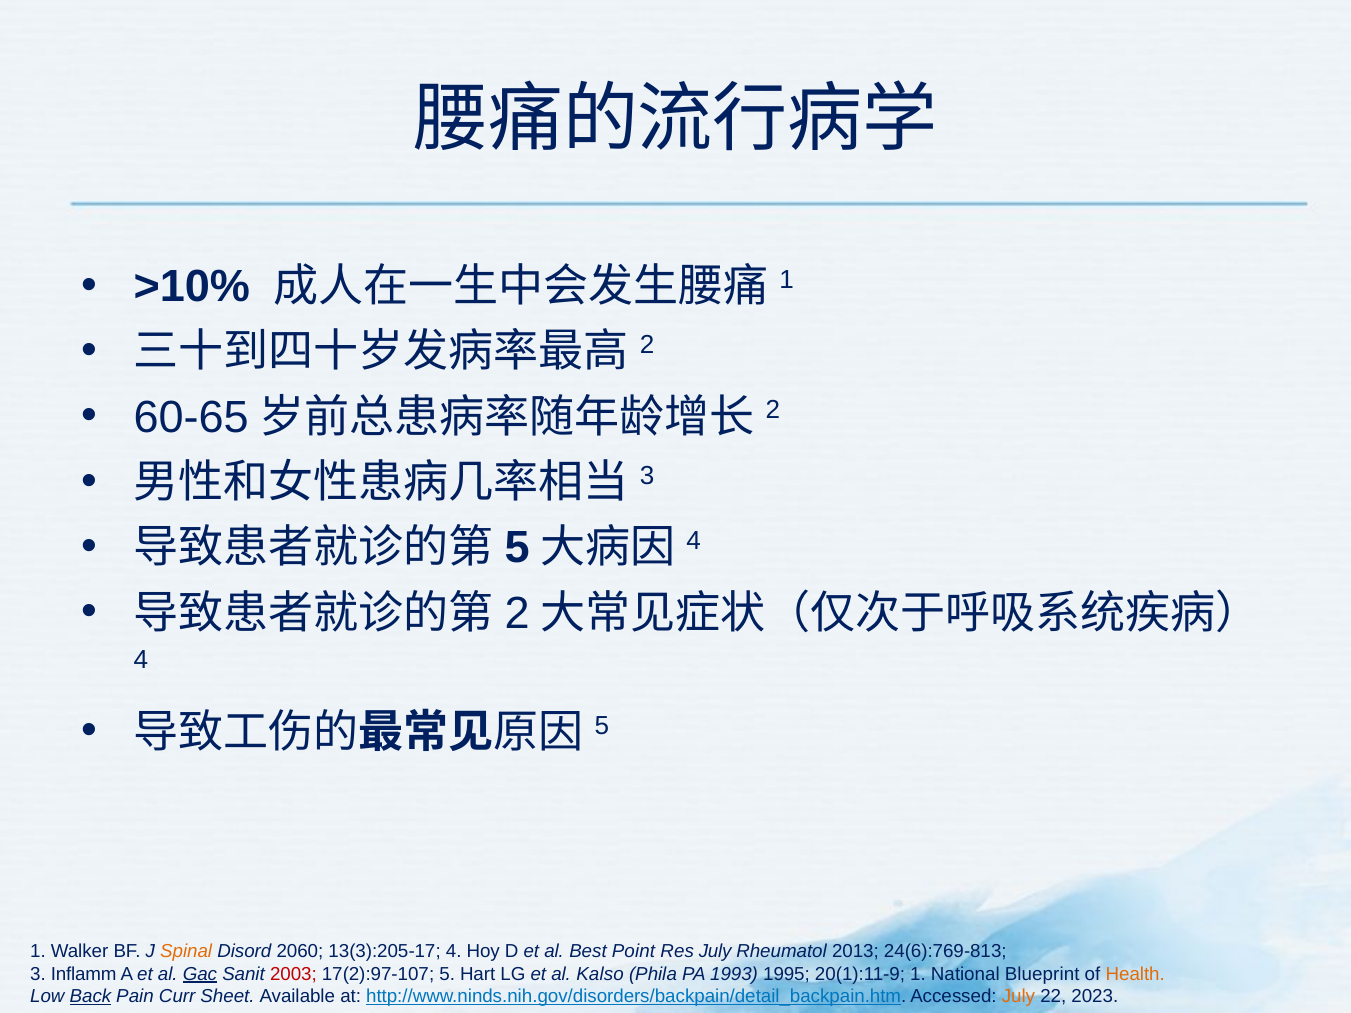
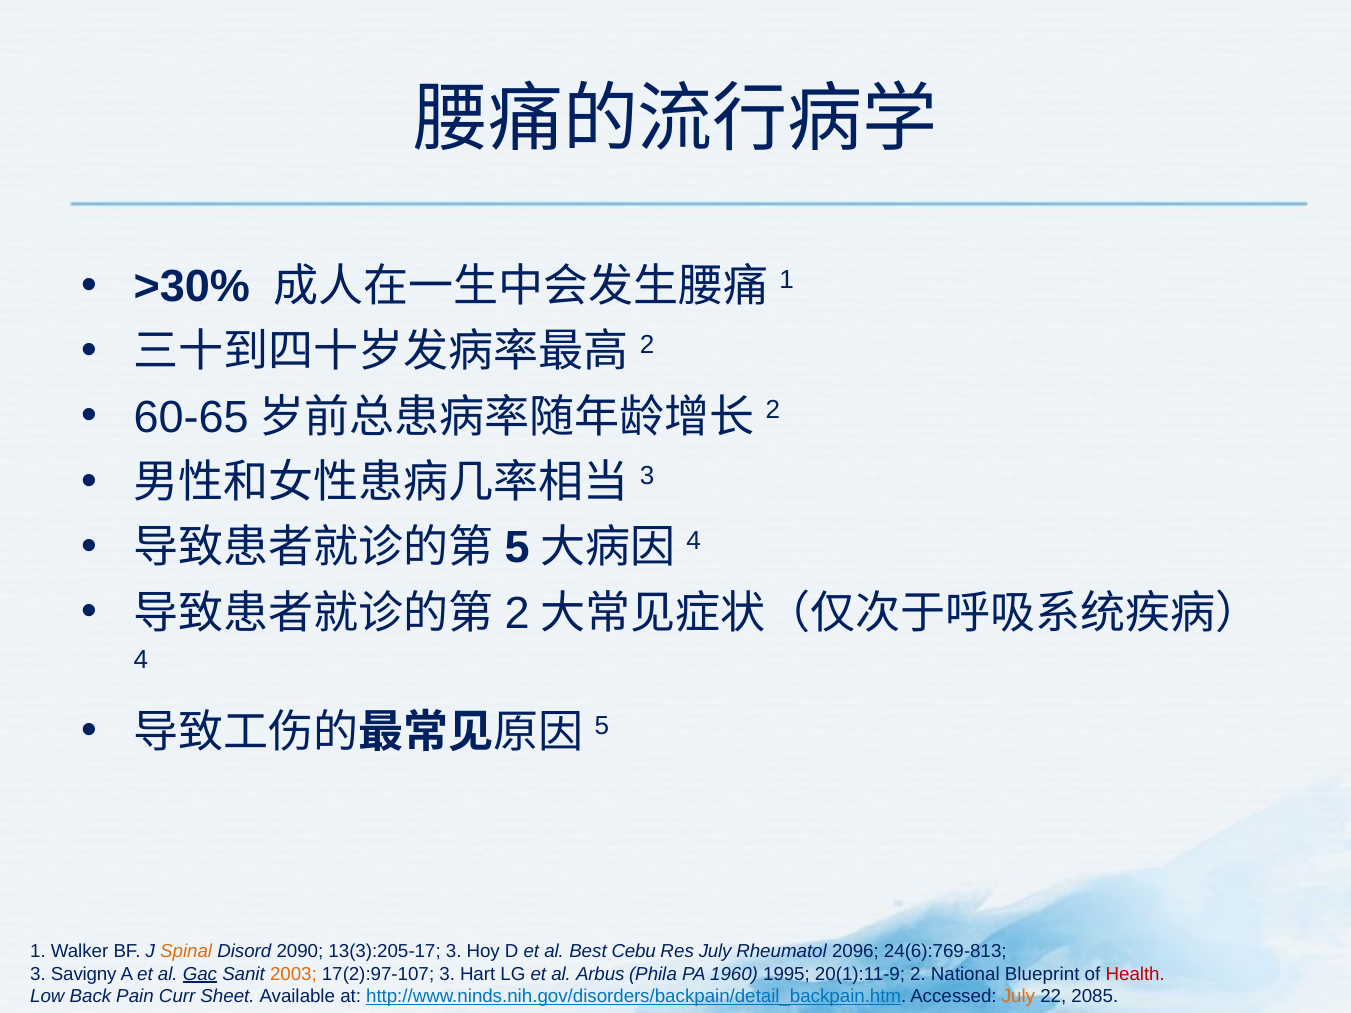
>10%: >10% -> >30%
2060: 2060 -> 2090
13(3):205-17 4: 4 -> 3
Point: Point -> Cebu
2013: 2013 -> 2096
Inflamm: Inflamm -> Savigny
2003 colour: red -> orange
17(2):97-107 5: 5 -> 3
Kalso: Kalso -> Arbus
1993: 1993 -> 1960
20(1):11-9 1: 1 -> 2
Health colour: orange -> red
Back underline: present -> none
2023: 2023 -> 2085
